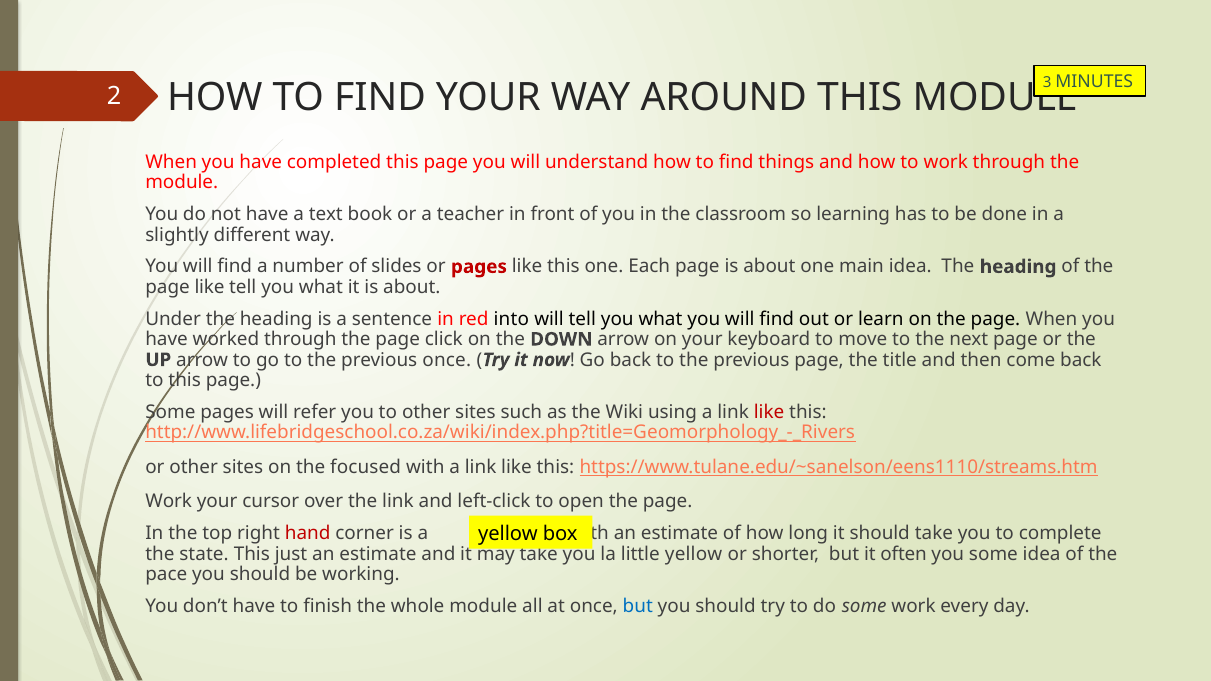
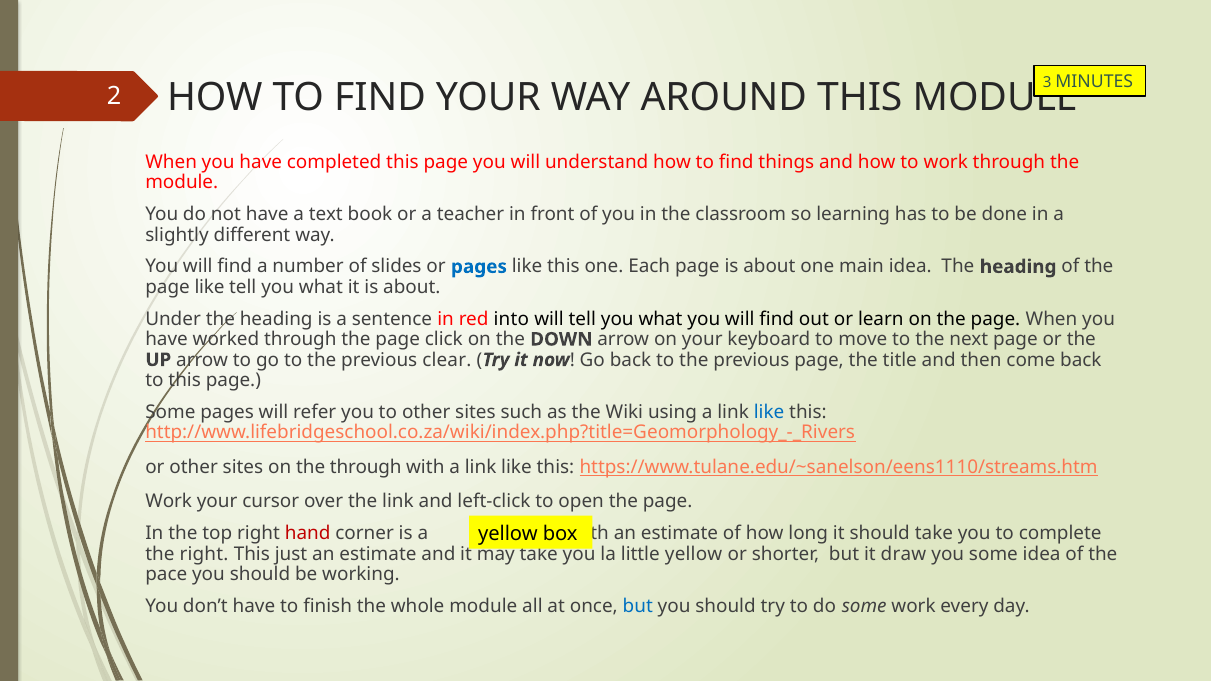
pages at (479, 267) colour: red -> blue
previous once: once -> clear
like at (769, 412) colour: red -> blue
the focused: focused -> through
the state: state -> right
often: often -> draw
